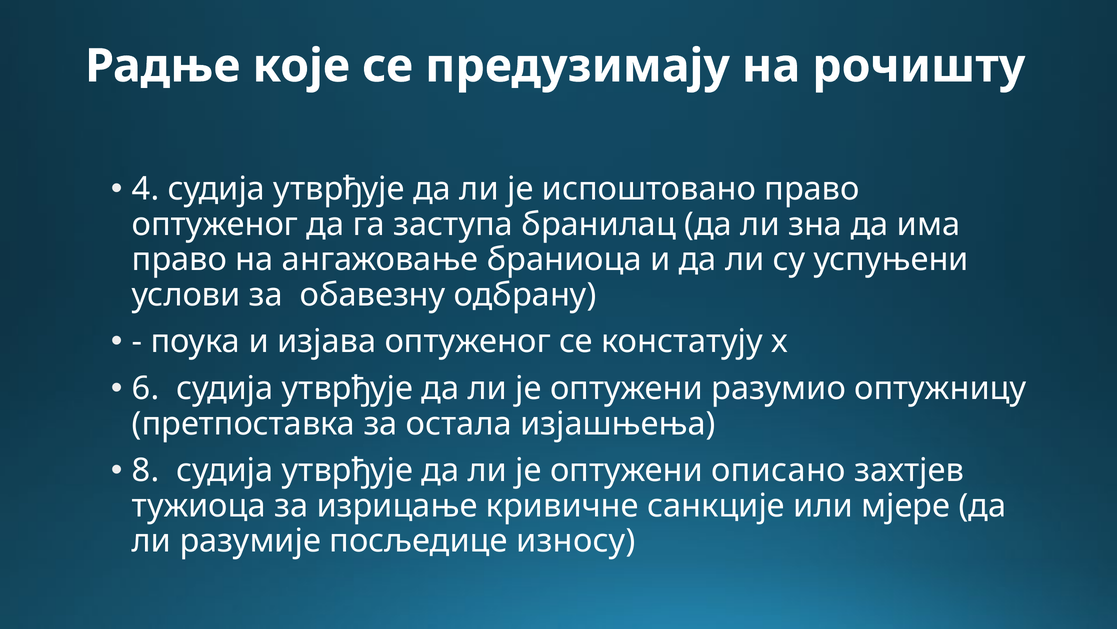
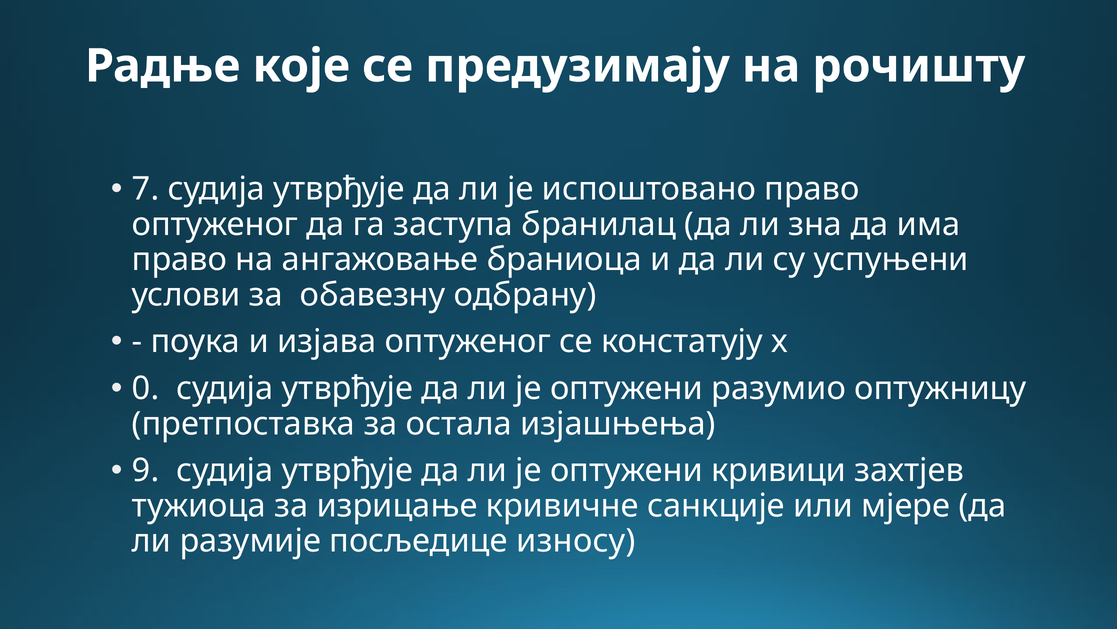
4: 4 -> 7
6: 6 -> 0
8: 8 -> 9
описано: описано -> кривици
